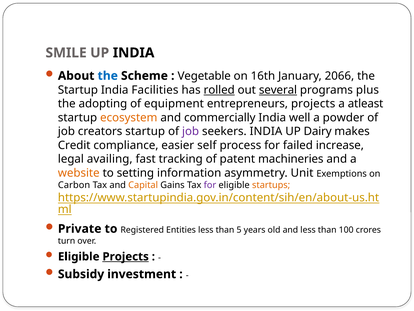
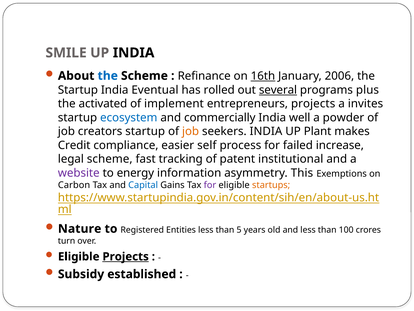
Vegetable: Vegetable -> Refinance
16th underline: none -> present
2066: 2066 -> 2006
Facilities: Facilities -> Eventual
rolled underline: present -> none
adopting: adopting -> activated
equipment: equipment -> implement
atleast: atleast -> invites
ecosystem colour: orange -> blue
job at (191, 131) colour: purple -> orange
Dairy: Dairy -> Plant
legal availing: availing -> scheme
machineries: machineries -> institutional
website colour: orange -> purple
setting: setting -> energy
Unit: Unit -> This
Capital colour: orange -> blue
Private: Private -> Nature
investment: investment -> established
